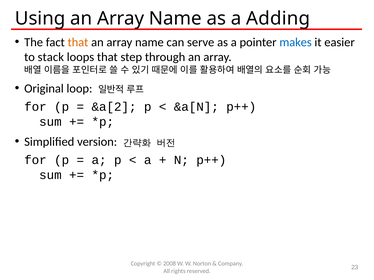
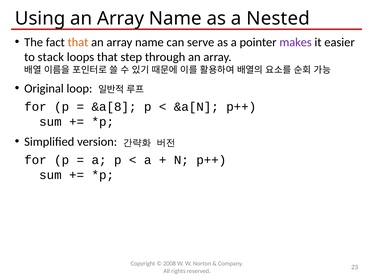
Adding: Adding -> Nested
makes colour: blue -> purple
&a[2: &a[2 -> &a[8
